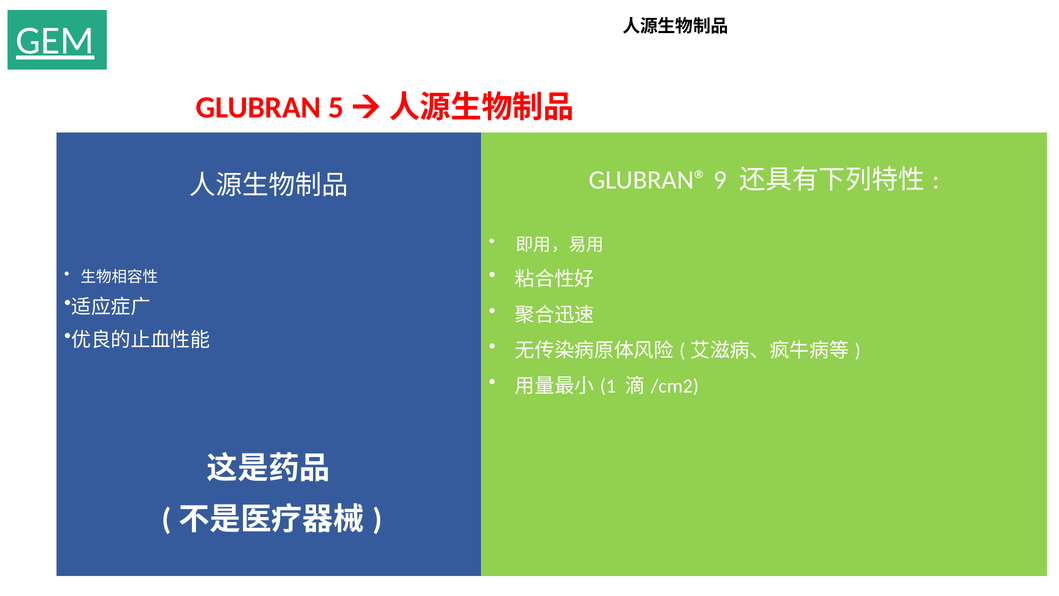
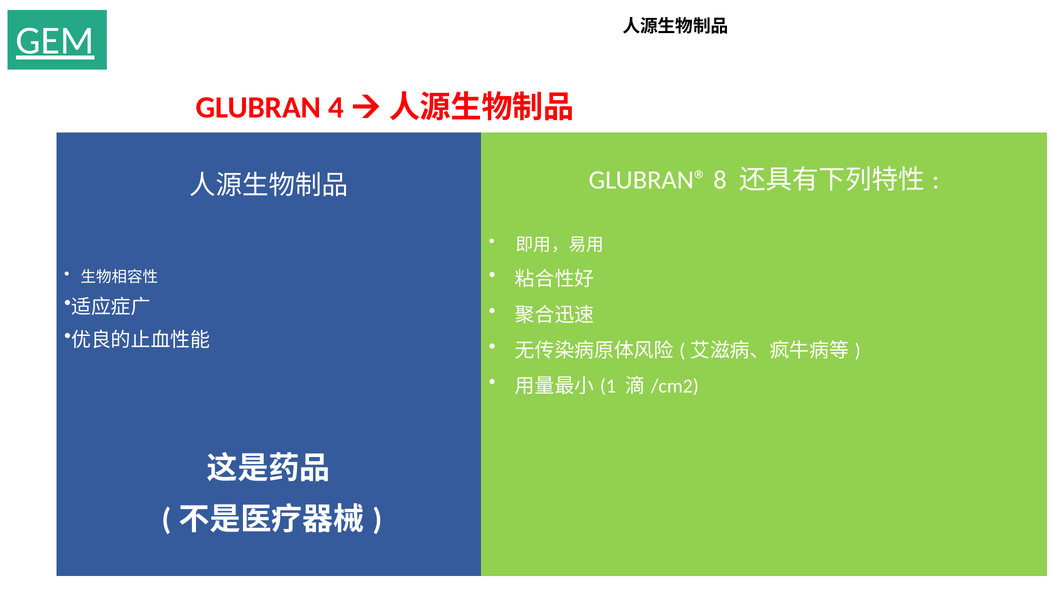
5: 5 -> 4
9: 9 -> 8
